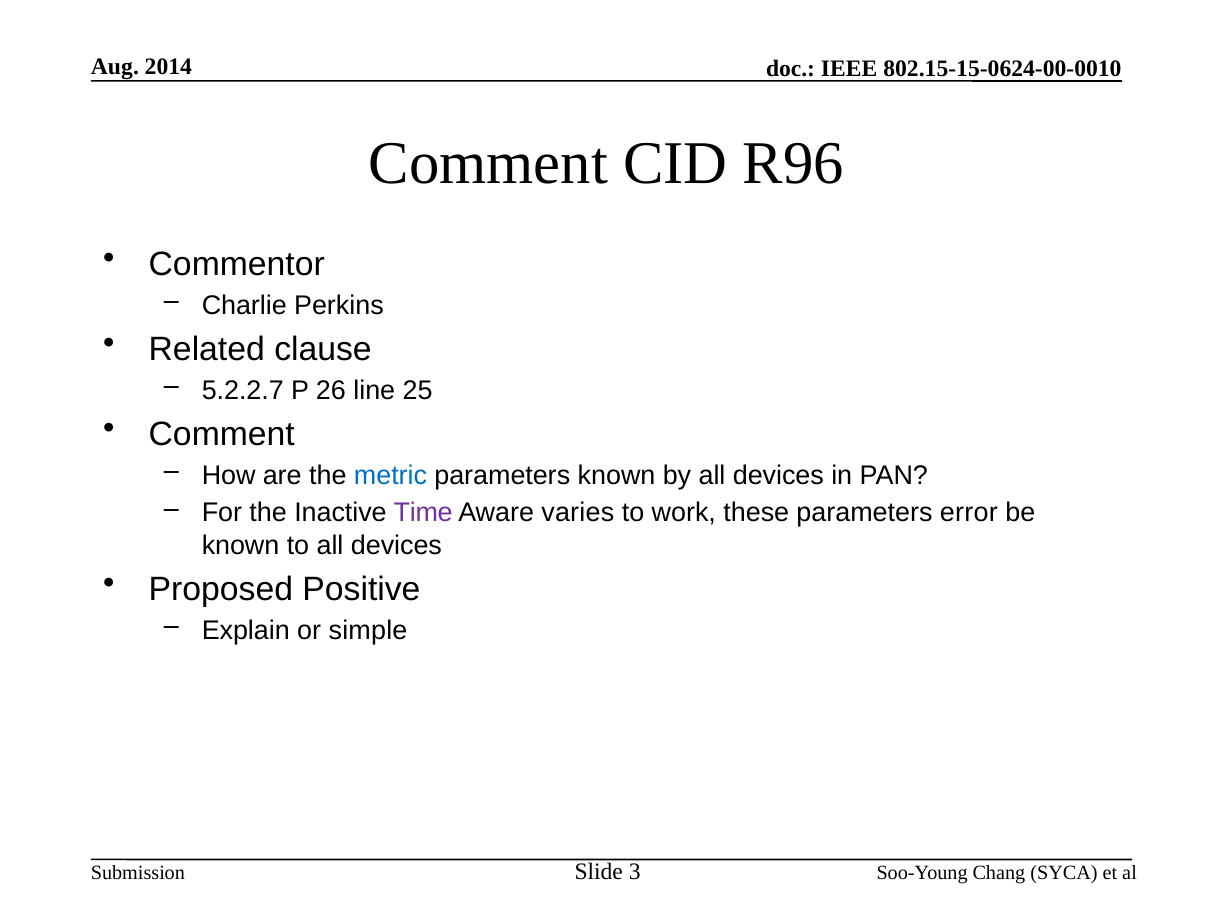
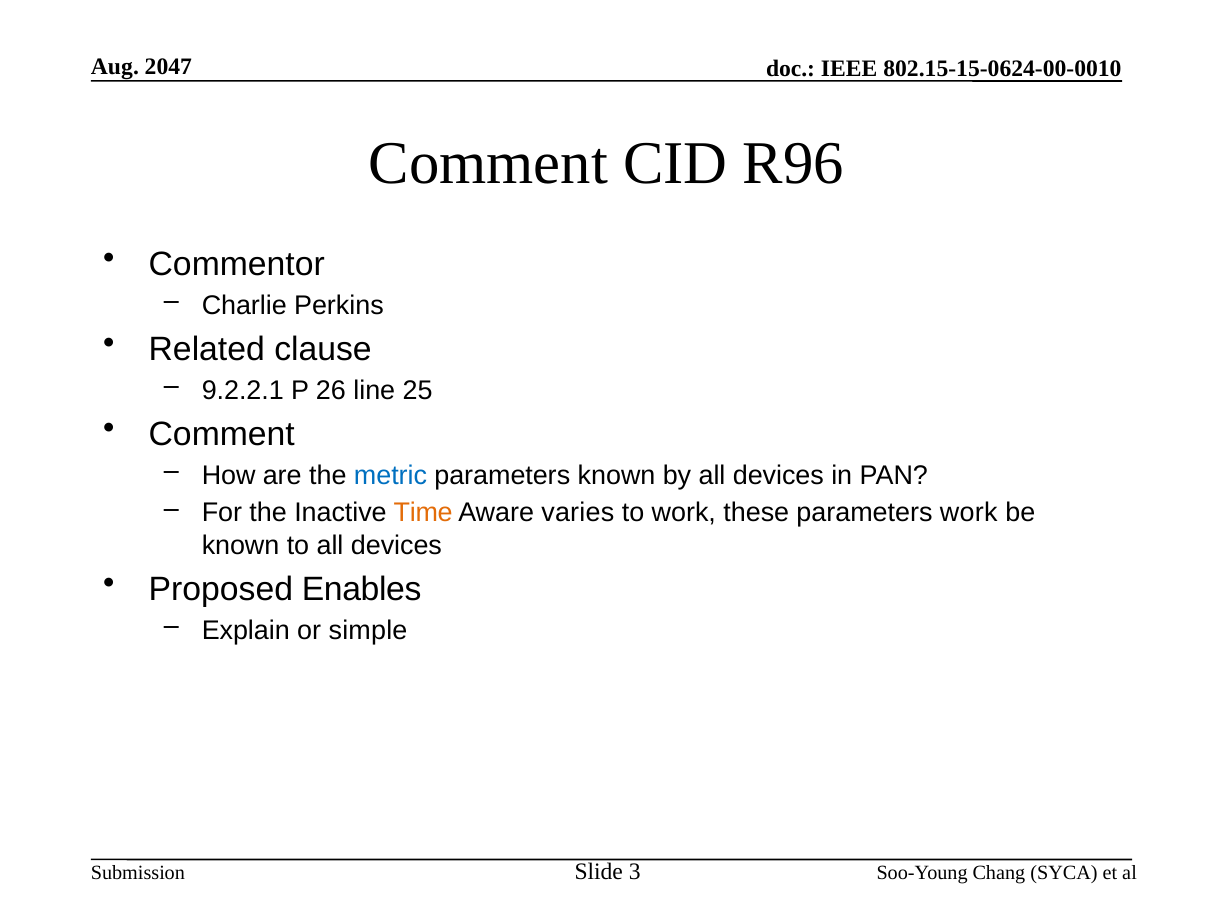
2014: 2014 -> 2047
5.2.2.7: 5.2.2.7 -> 9.2.2.1
Time colour: purple -> orange
parameters error: error -> work
Positive: Positive -> Enables
